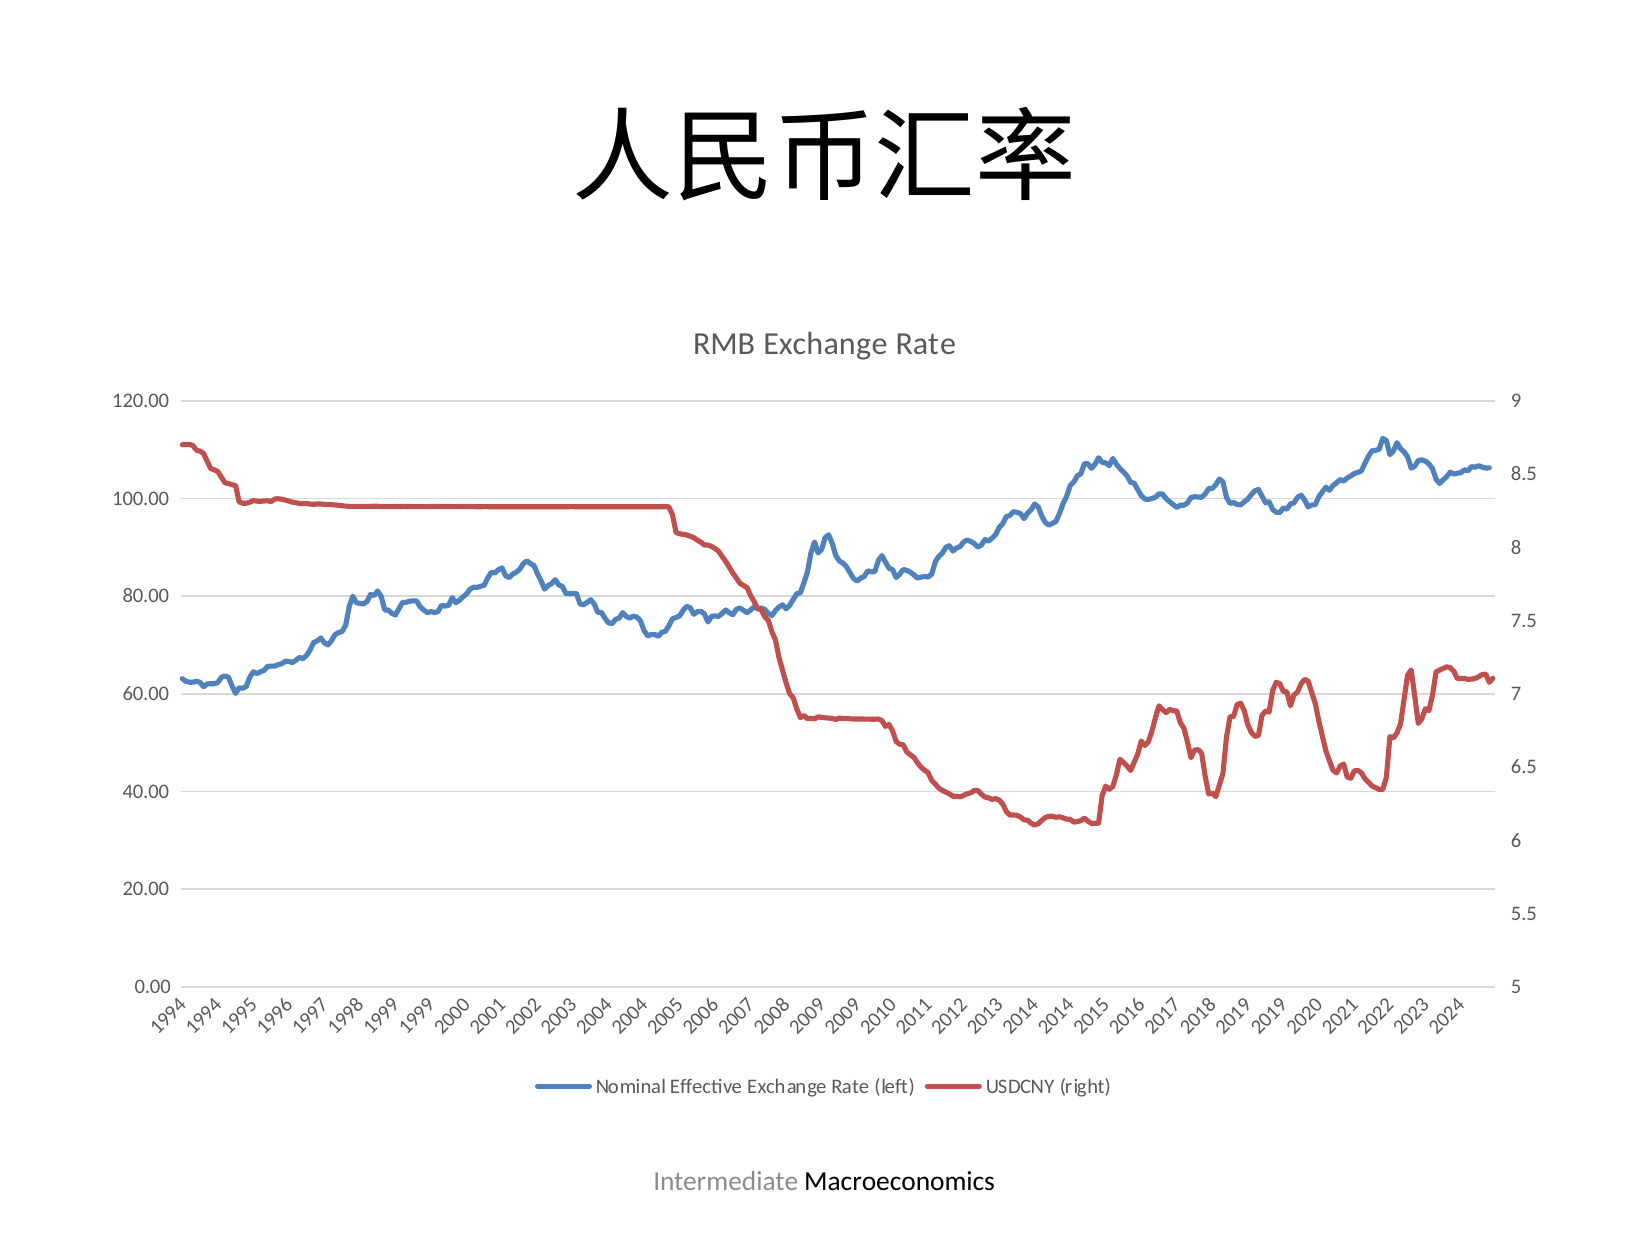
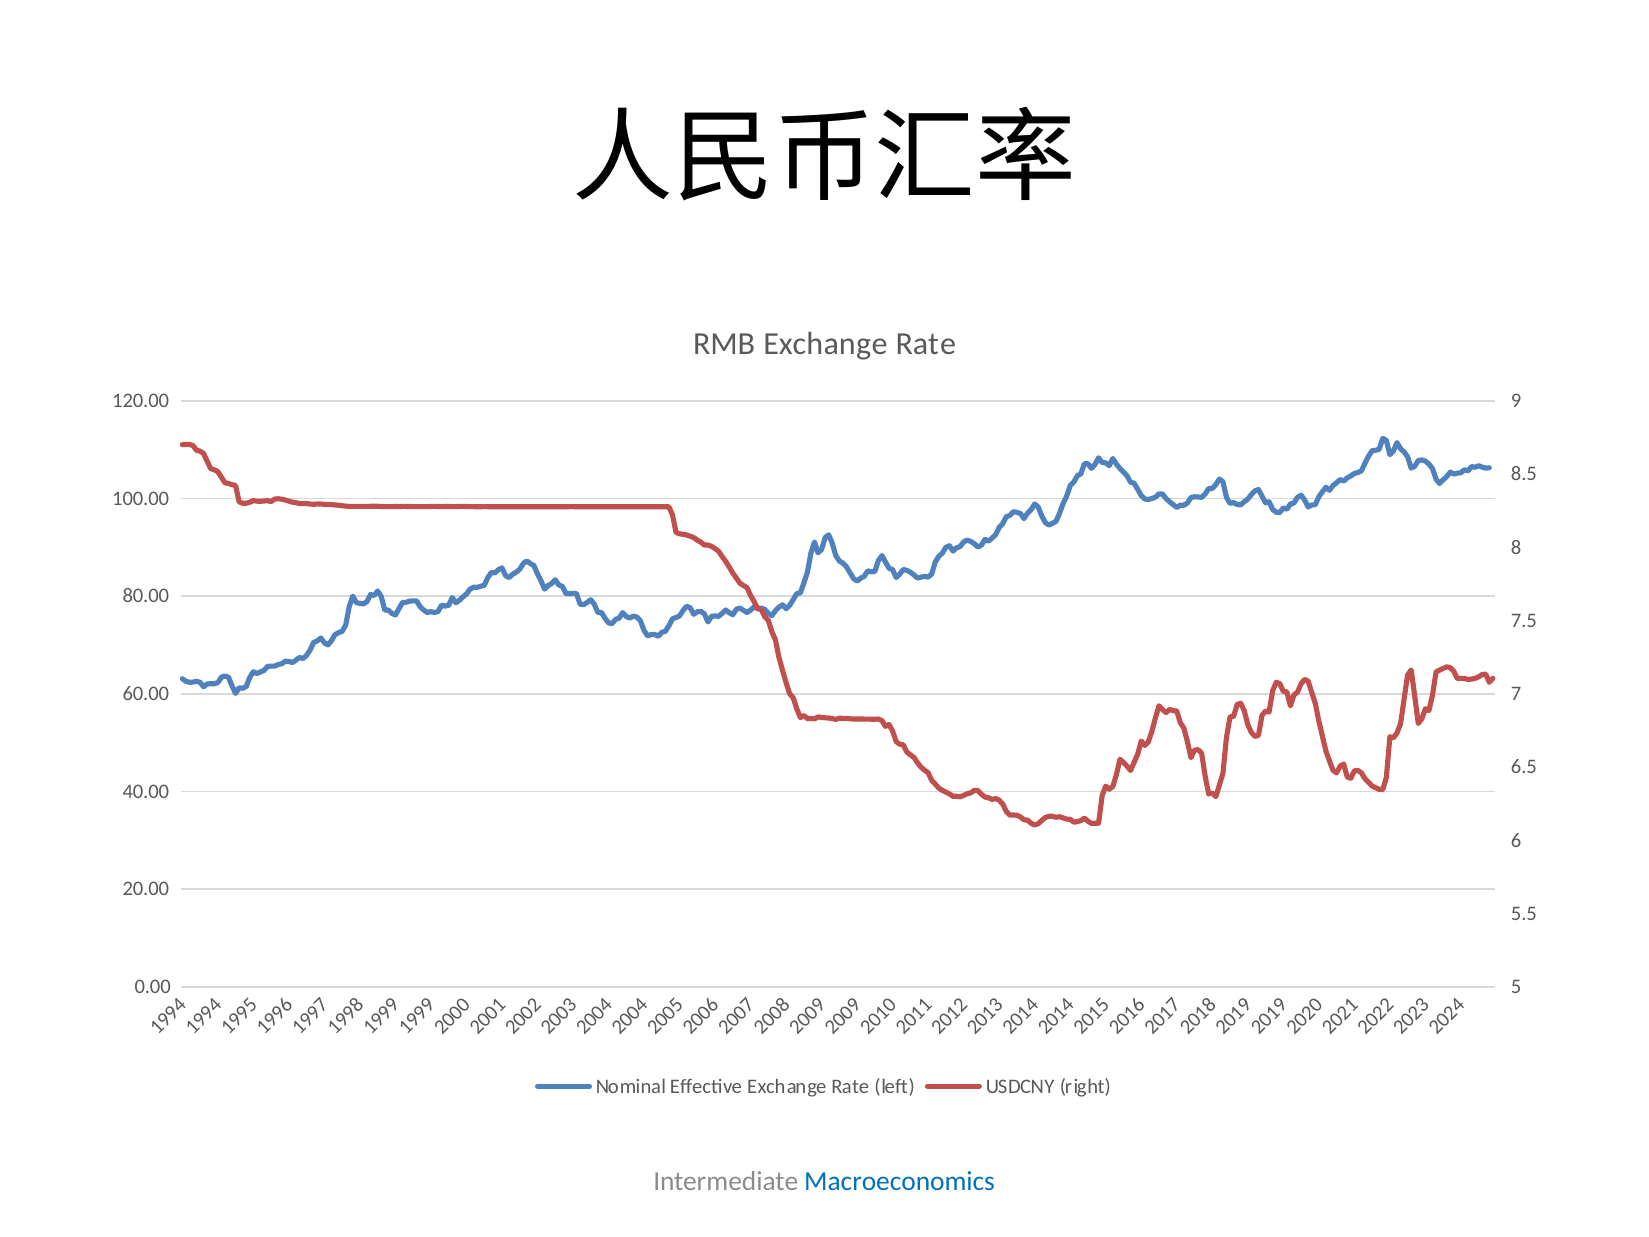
Macroeconomics colour: black -> blue
